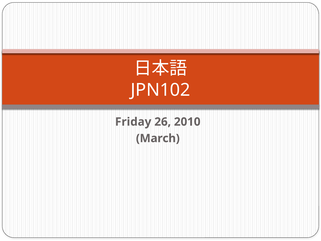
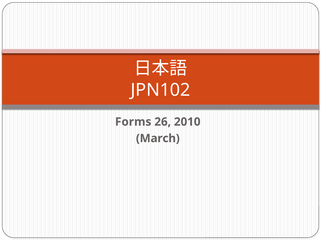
Friday: Friday -> Forms
